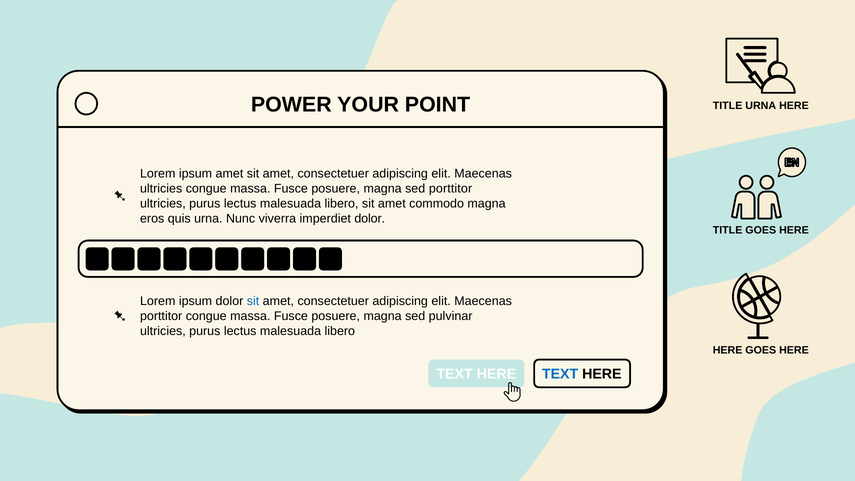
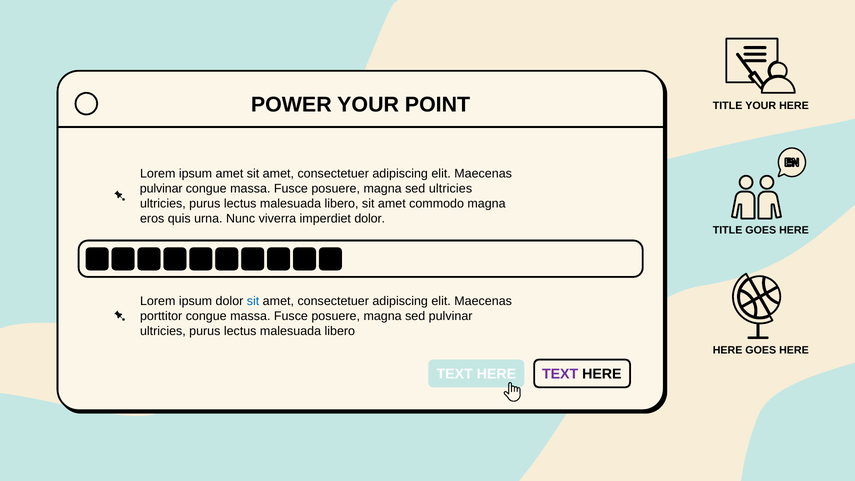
TITLE URNA: URNA -> YOUR
ultricies at (161, 189): ultricies -> pulvinar
sed porttitor: porttitor -> ultricies
TEXT at (560, 374) colour: blue -> purple
